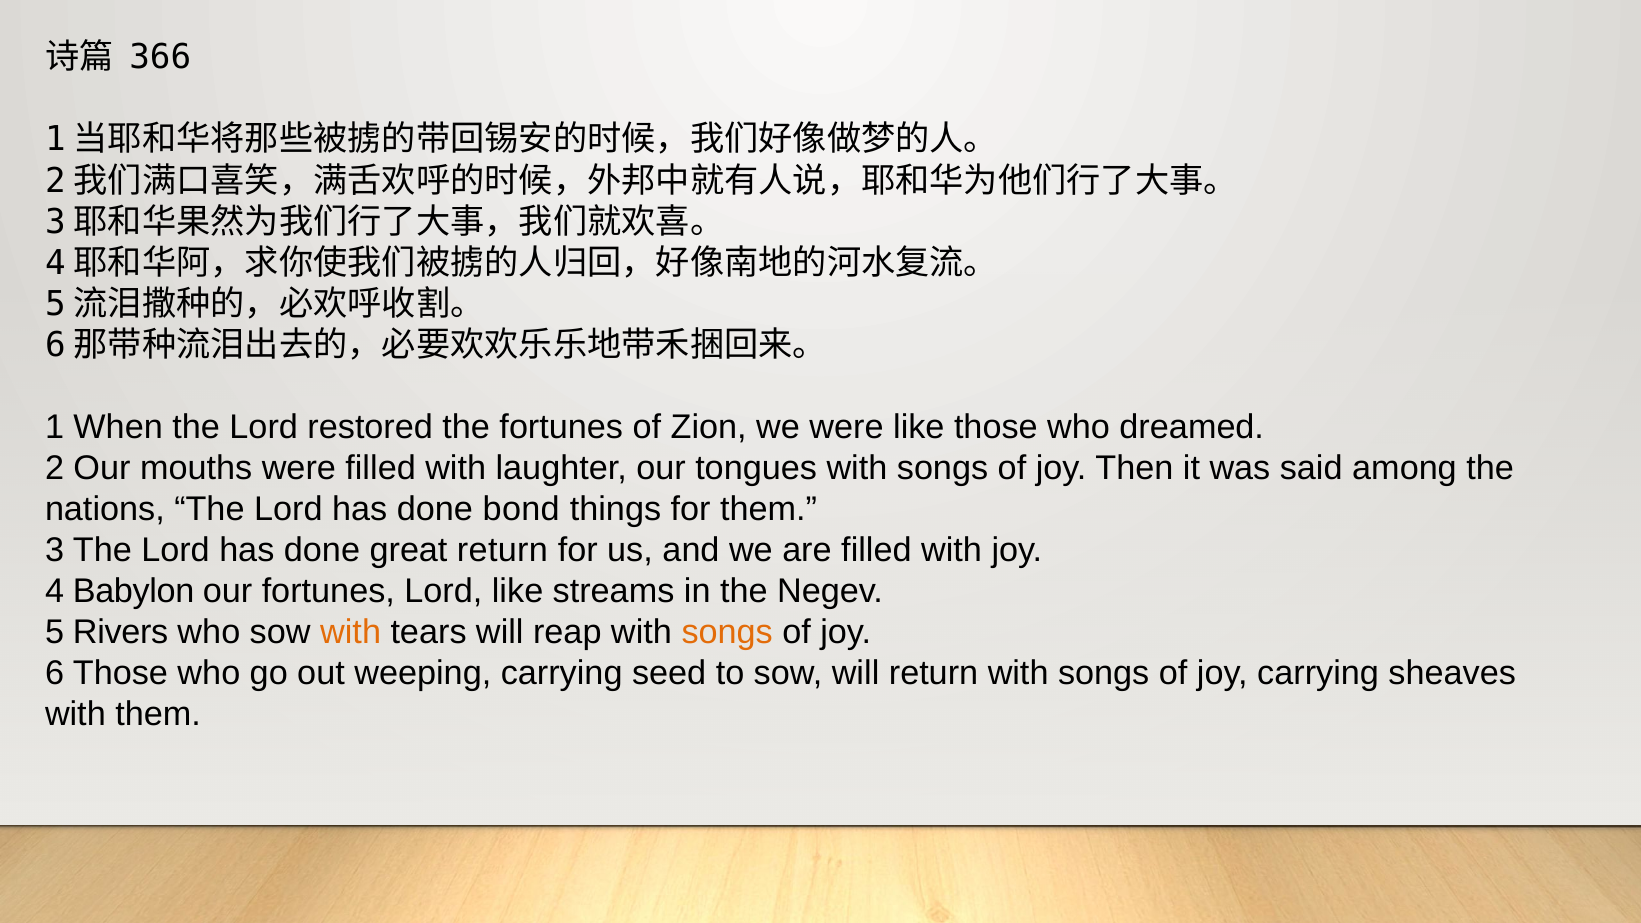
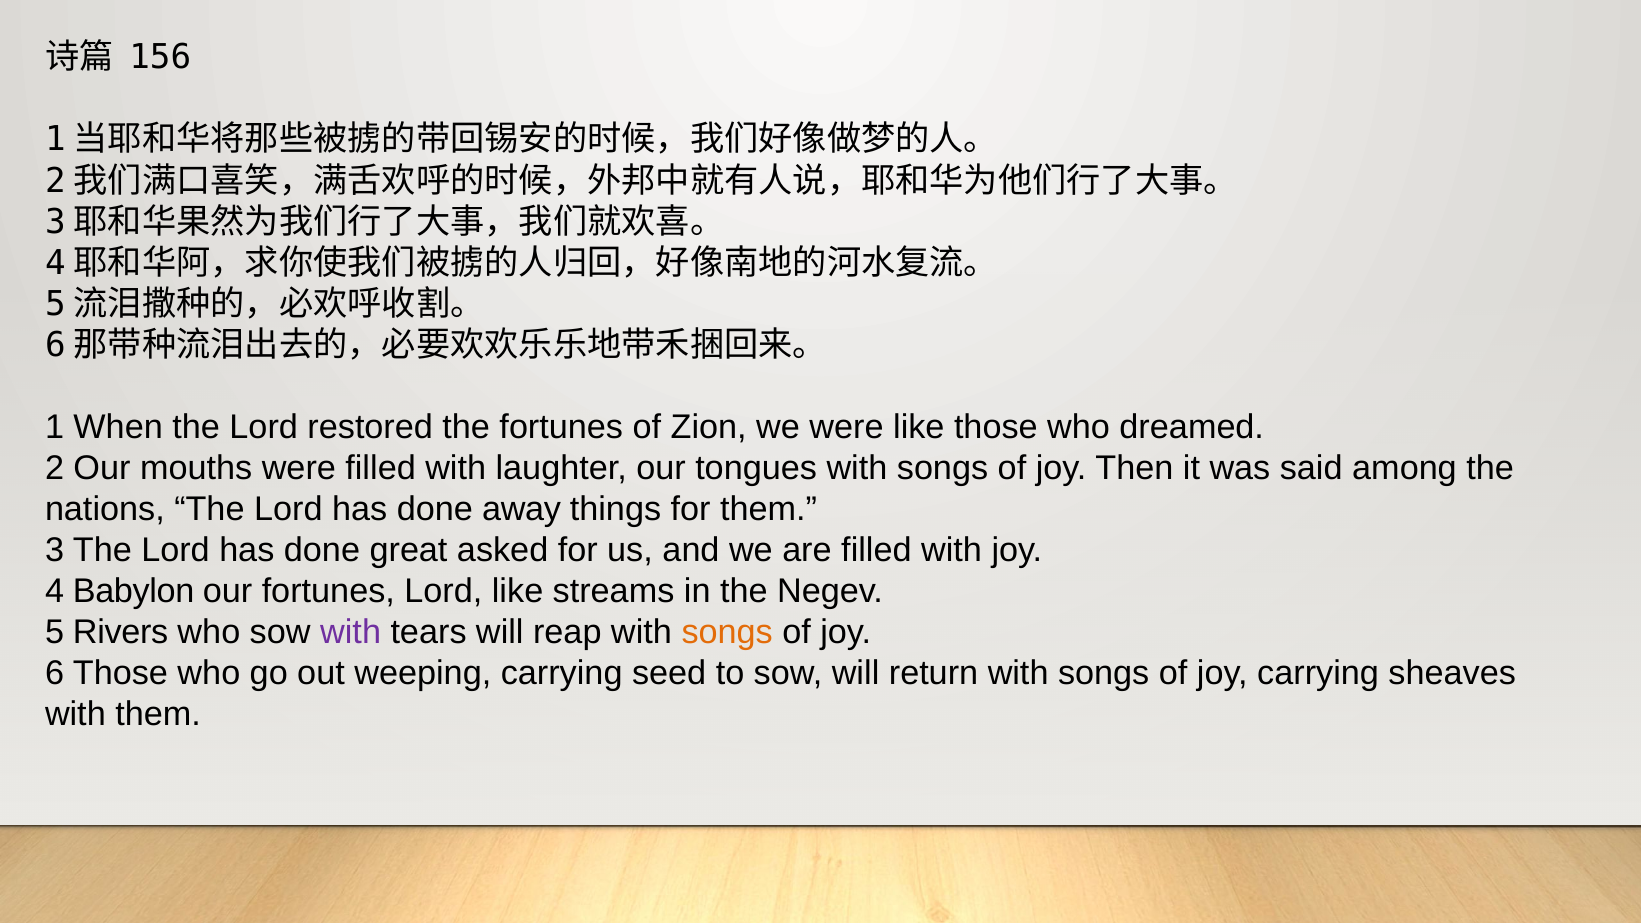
366: 366 -> 156
bond: bond -> away
great return: return -> asked
with at (351, 632) colour: orange -> purple
